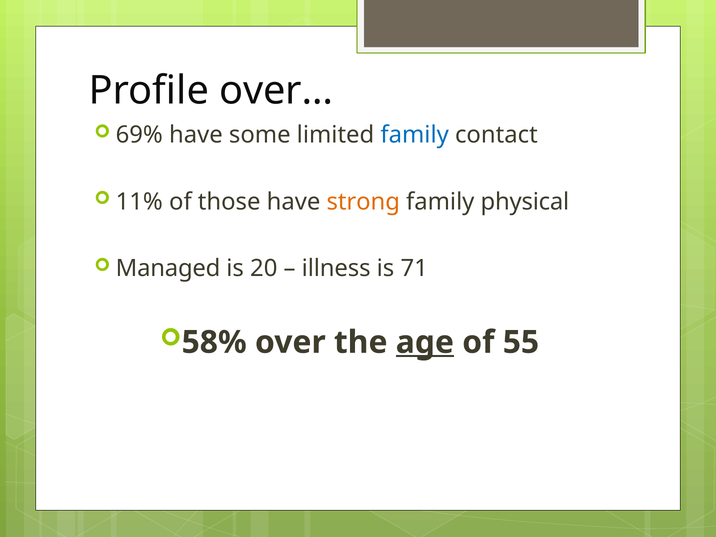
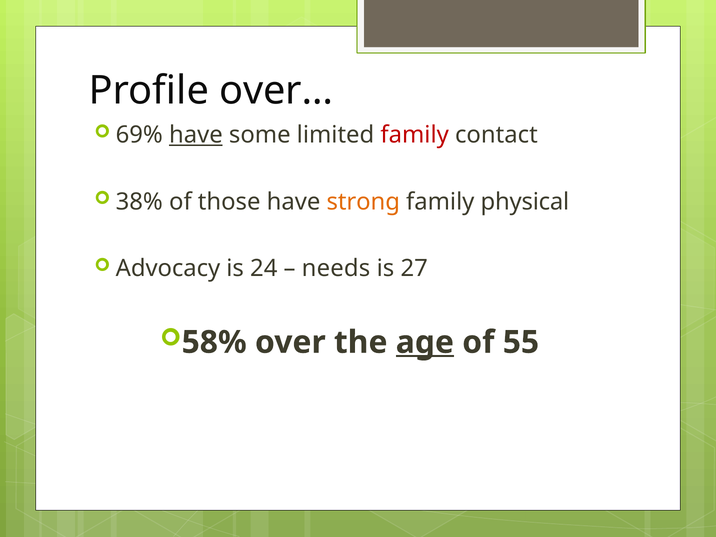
have at (196, 135) underline: none -> present
family at (415, 135) colour: blue -> red
11%: 11% -> 38%
Managed: Managed -> Advocacy
20: 20 -> 24
illness: illness -> needs
71: 71 -> 27
